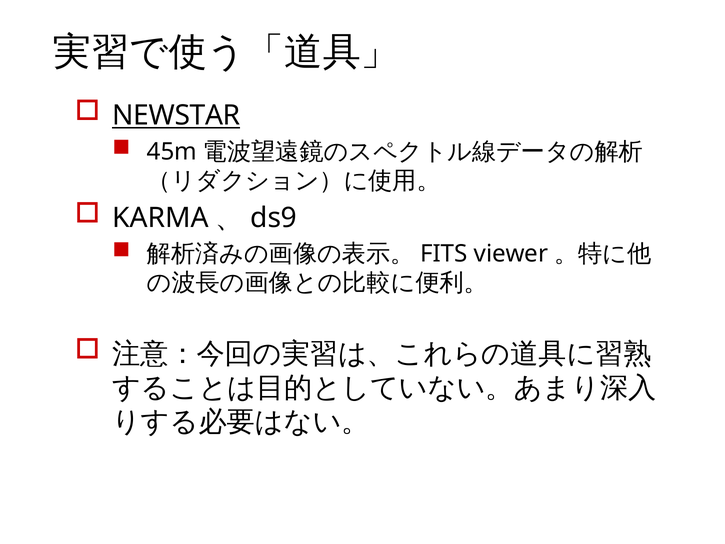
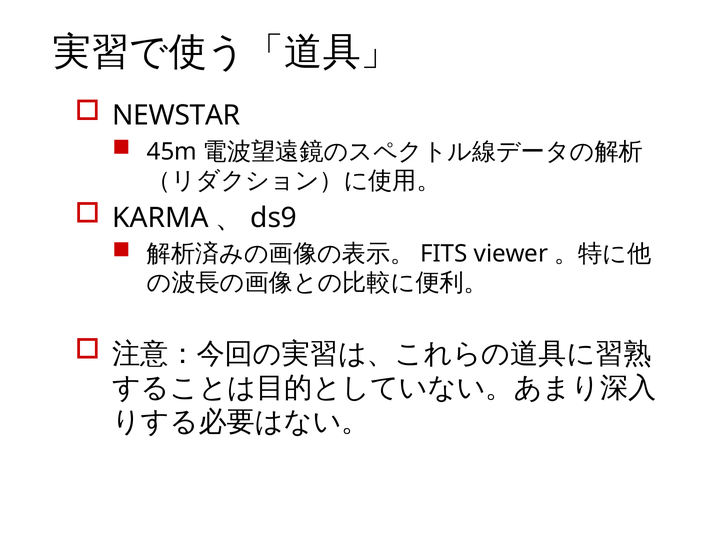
NEWSTAR underline: present -> none
